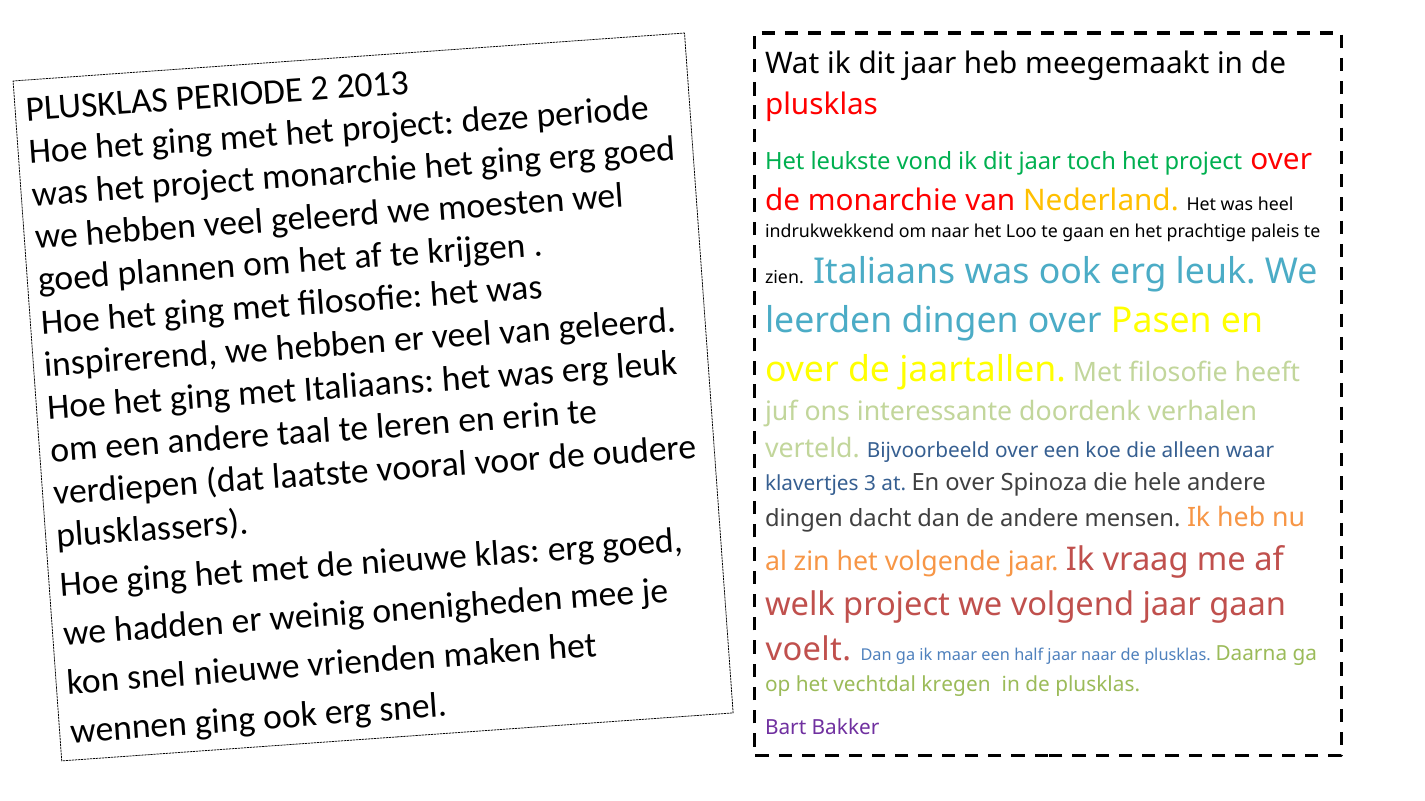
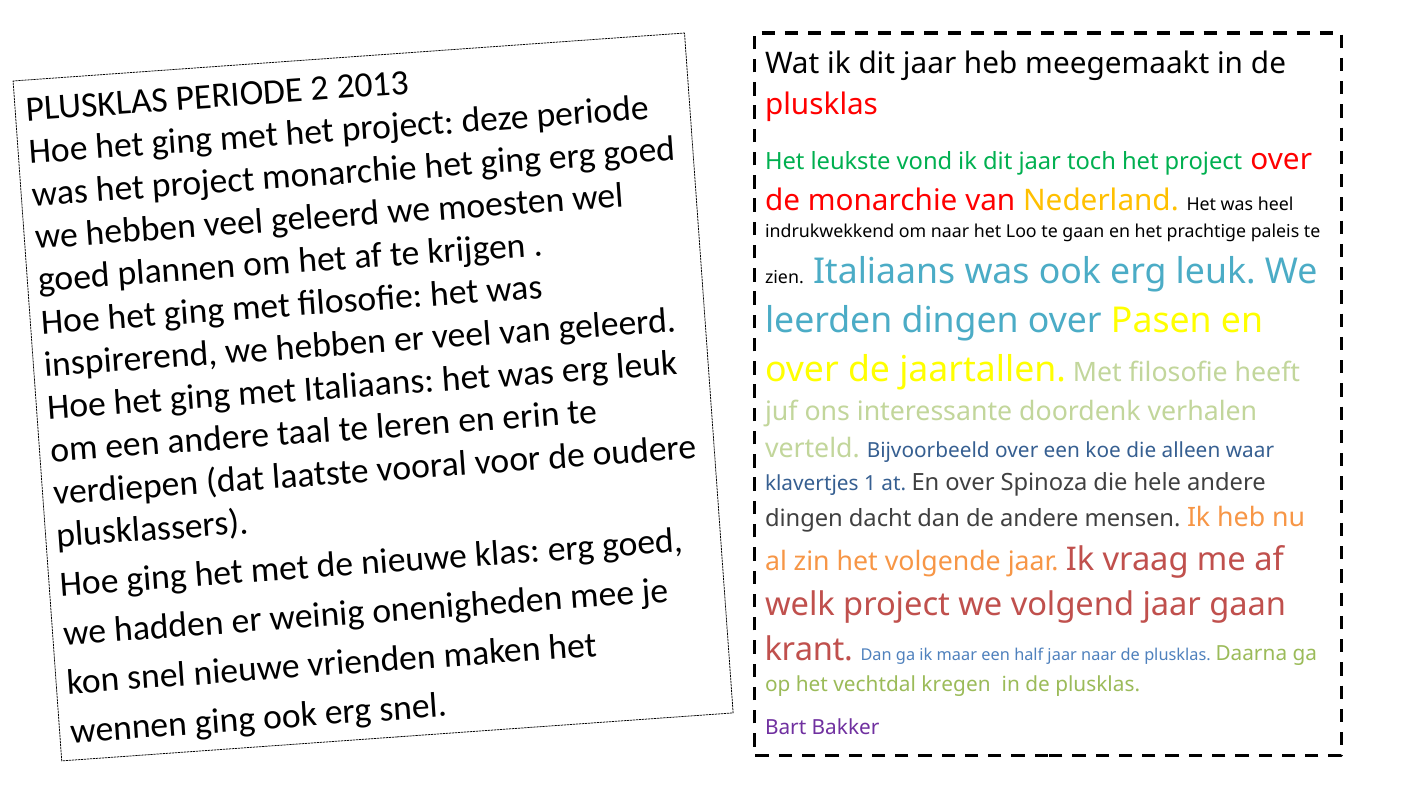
3: 3 -> 1
voelt: voelt -> krant
